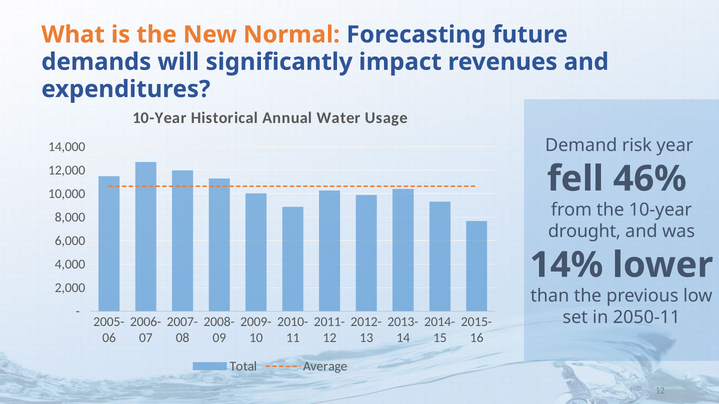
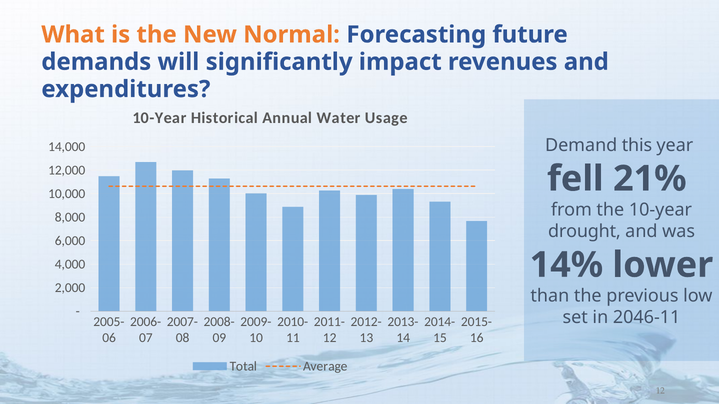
risk: risk -> this
46%: 46% -> 21%
2050-11: 2050-11 -> 2046-11
